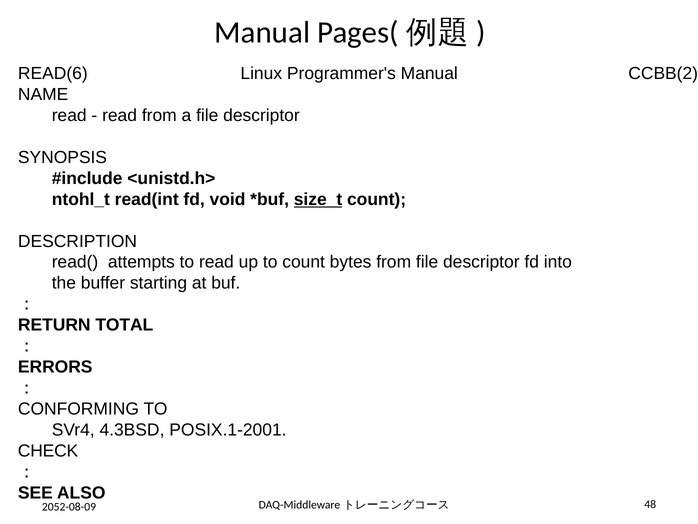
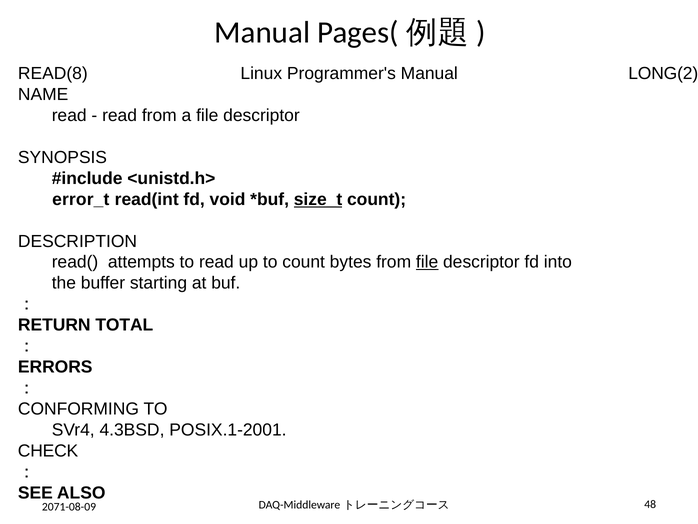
READ(6: READ(6 -> READ(8
CCBB(2: CCBB(2 -> LONG(2
ntohl_t: ntohl_t -> error_t
file at (427, 262) underline: none -> present
2052-08-09: 2052-08-09 -> 2071-08-09
